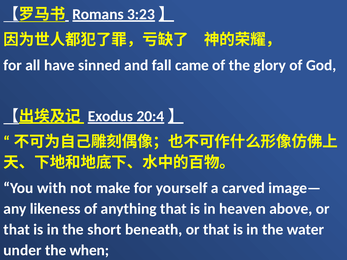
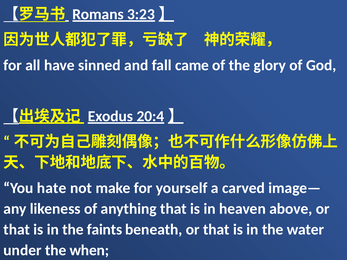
with: with -> hate
short: short -> faints
